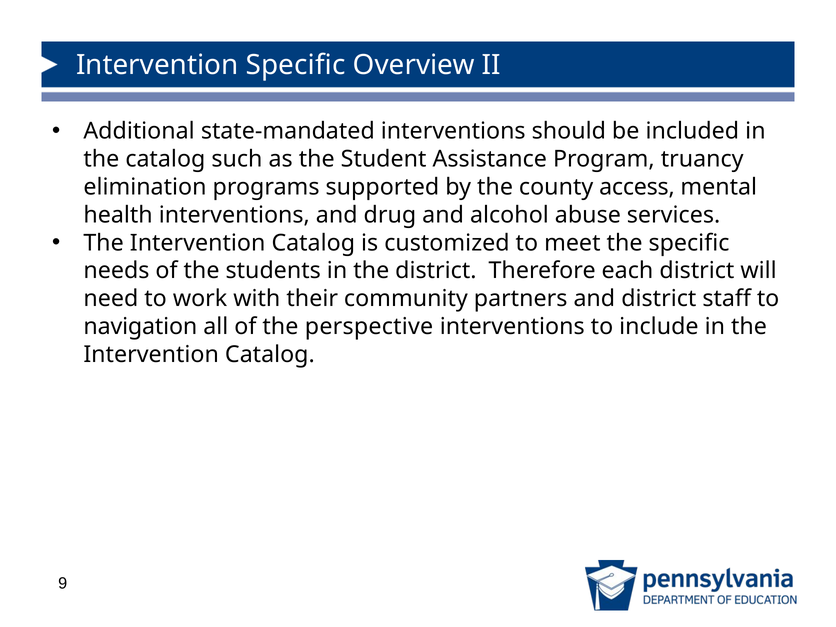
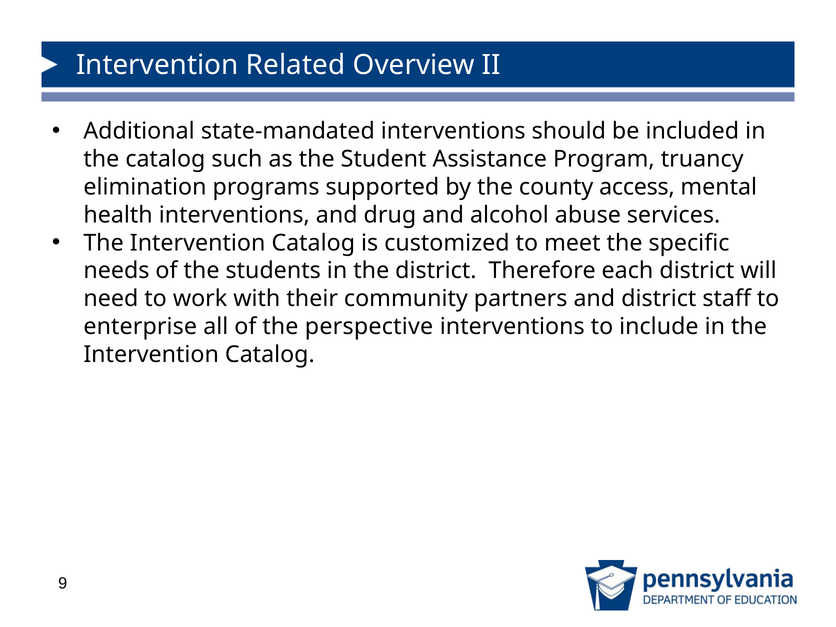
Intervention Specific: Specific -> Related
navigation: navigation -> enterprise
